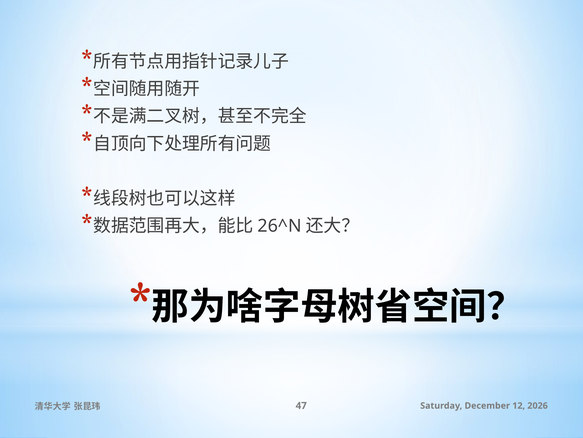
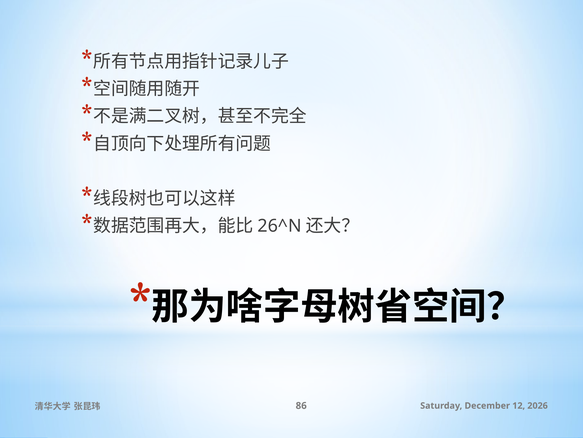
47: 47 -> 86
